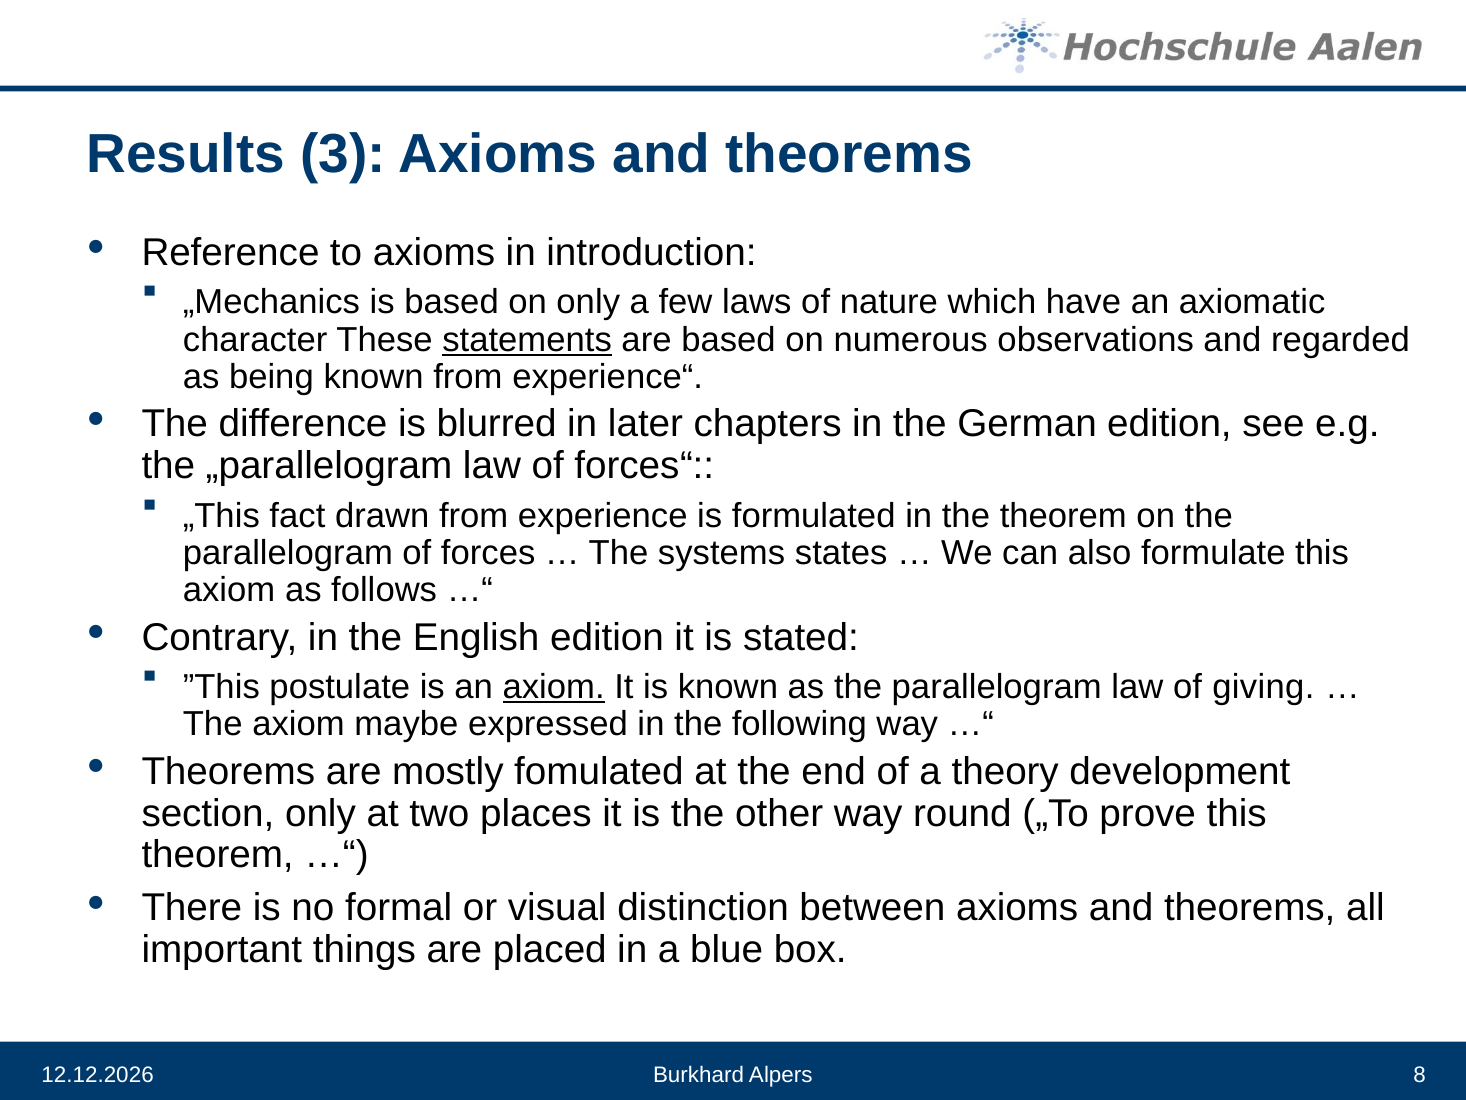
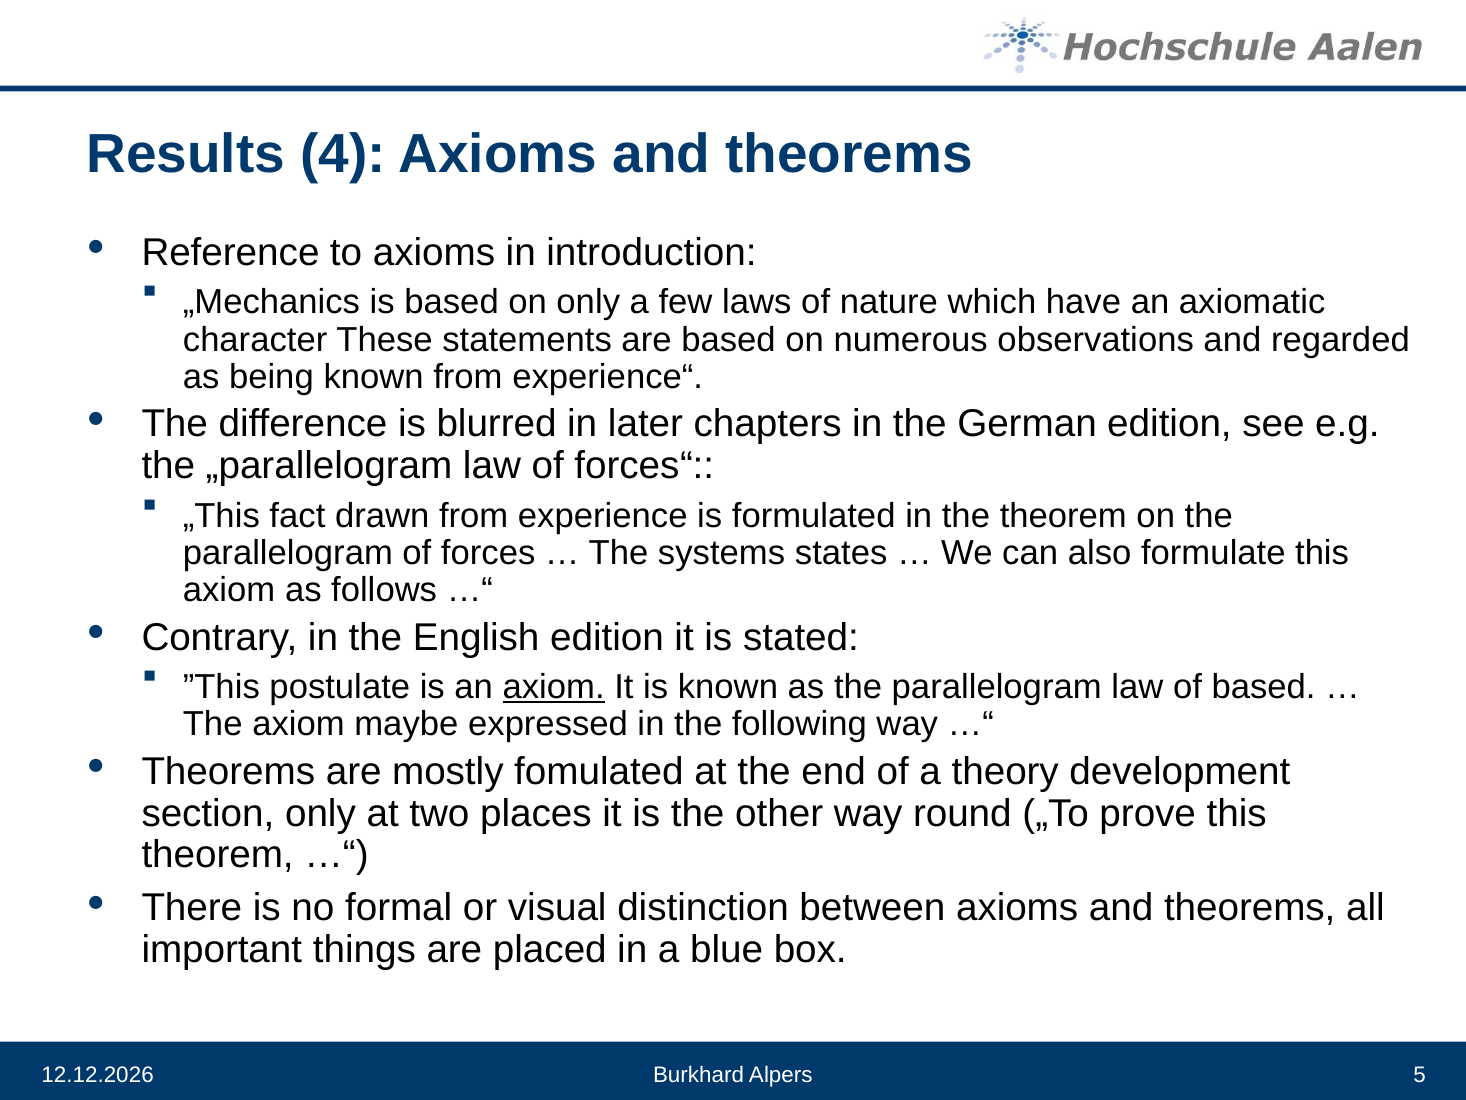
3: 3 -> 4
statements underline: present -> none
of giving: giving -> based
8: 8 -> 5
